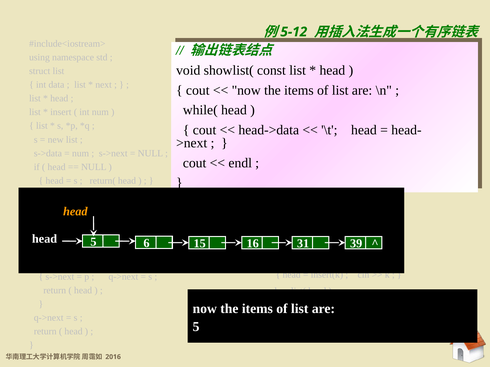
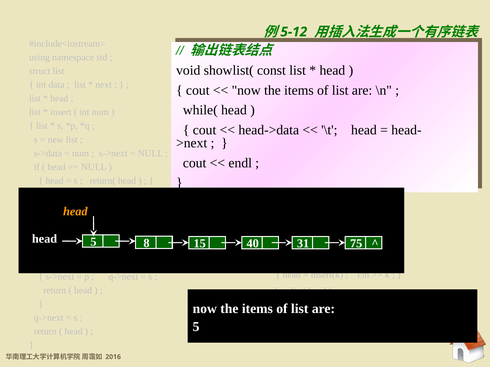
6: 6 -> 8
16: 16 -> 40
39: 39 -> 75
